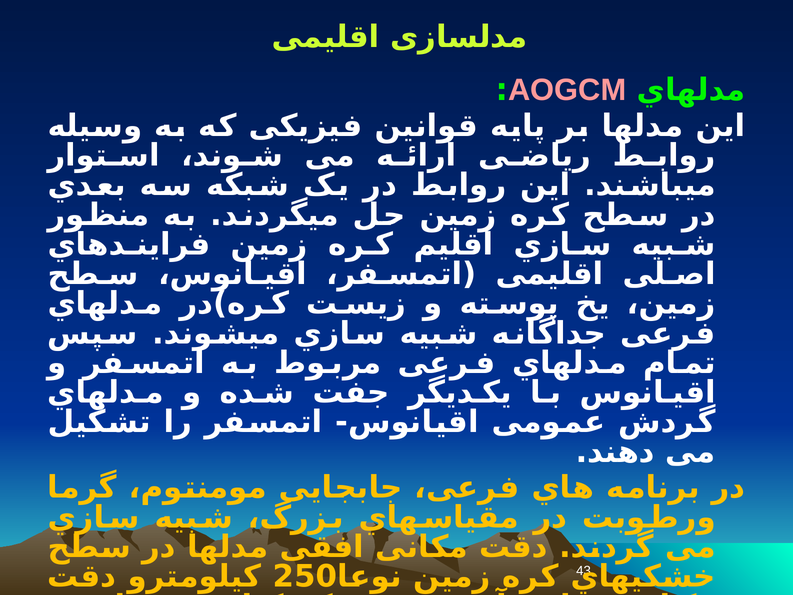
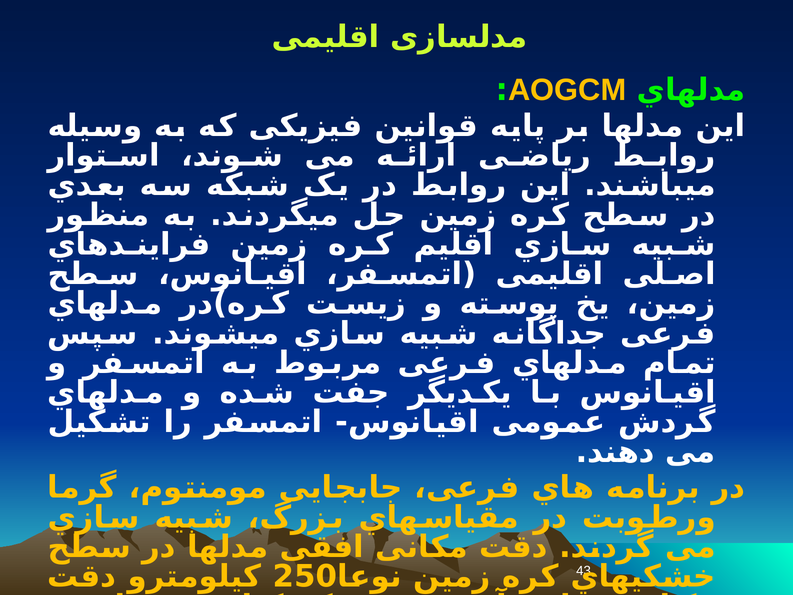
AOGCM colour: pink -> yellow
